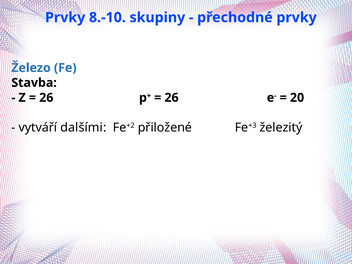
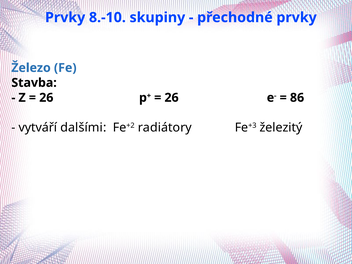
20: 20 -> 86
přiložené: přiložené -> radiátory
